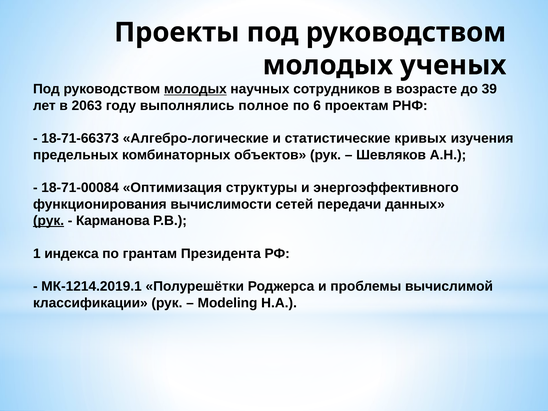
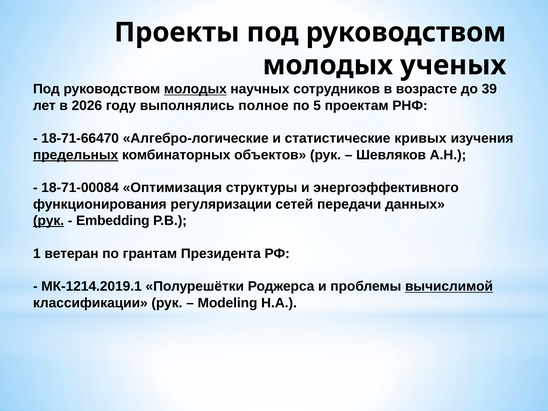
2063: 2063 -> 2026
6: 6 -> 5
18-71-66373: 18-71-66373 -> 18-71-66470
предельных underline: none -> present
вычислимости: вычислимости -> регуляризации
Карманова: Карманова -> Embedding
индекса: индекса -> ветеран
вычислимой underline: none -> present
